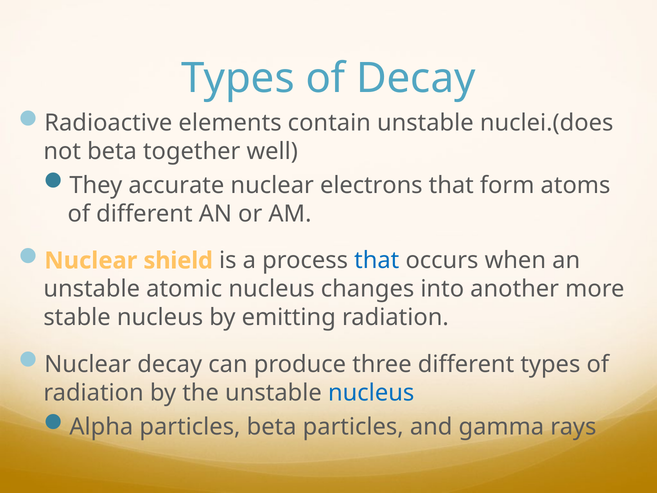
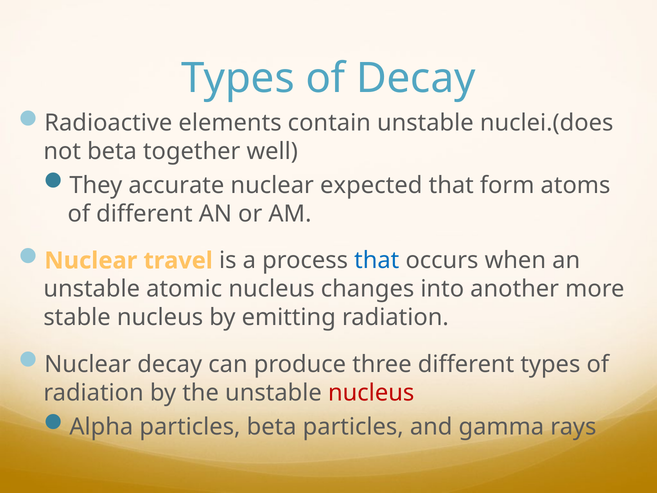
electrons: electrons -> expected
shield: shield -> travel
nucleus at (371, 393) colour: blue -> red
